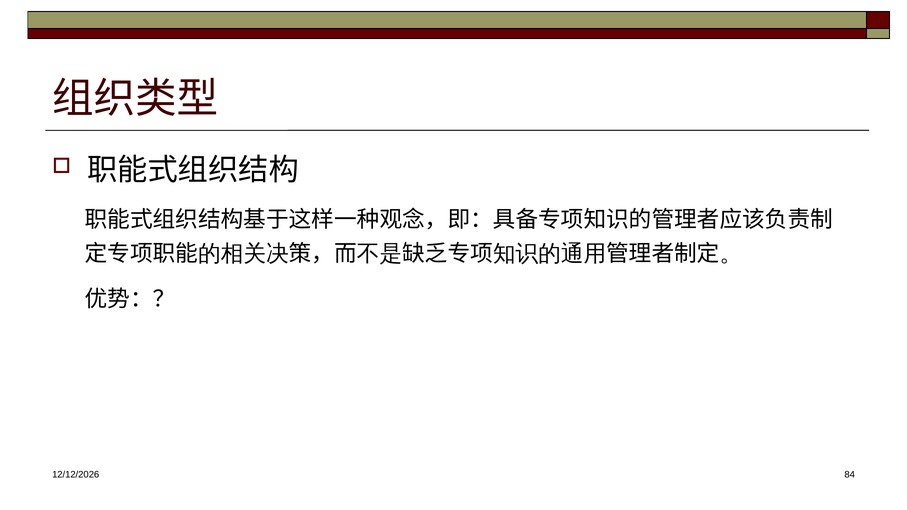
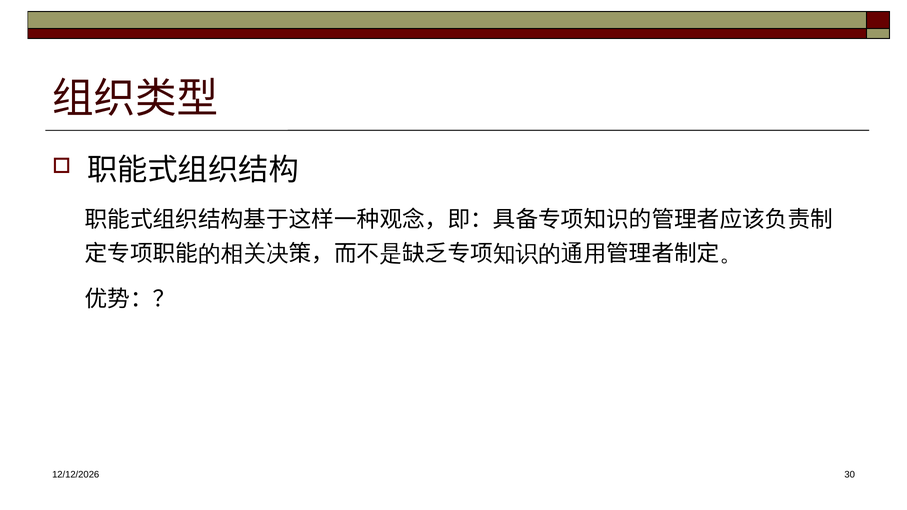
84: 84 -> 30
